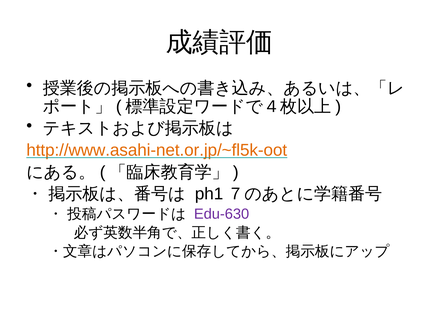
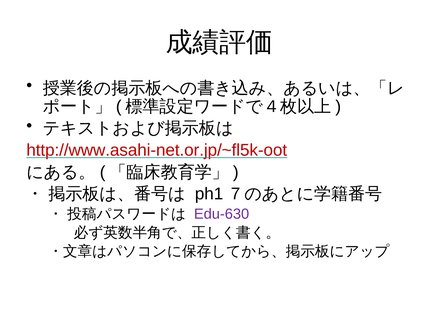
http://www.asahi-net.or.jp/~fl5k-oot colour: orange -> red
